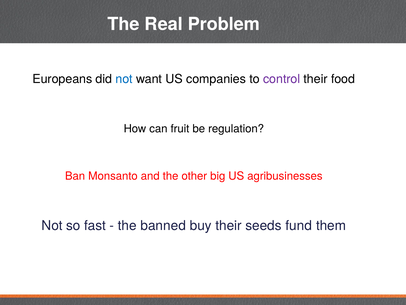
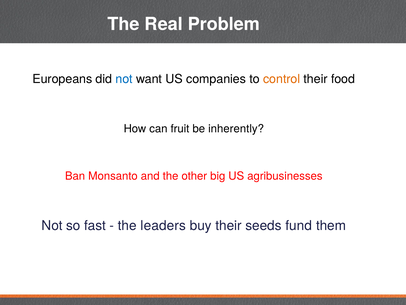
control colour: purple -> orange
regulation: regulation -> inherently
banned: banned -> leaders
